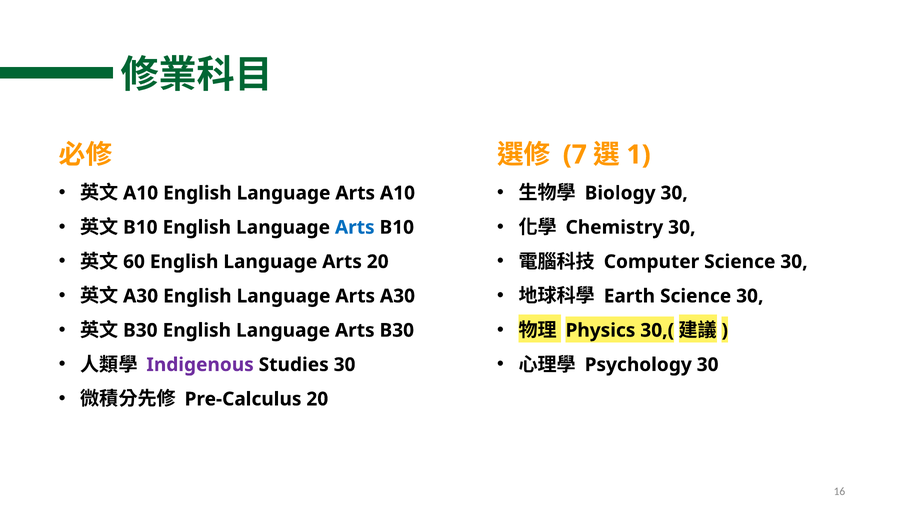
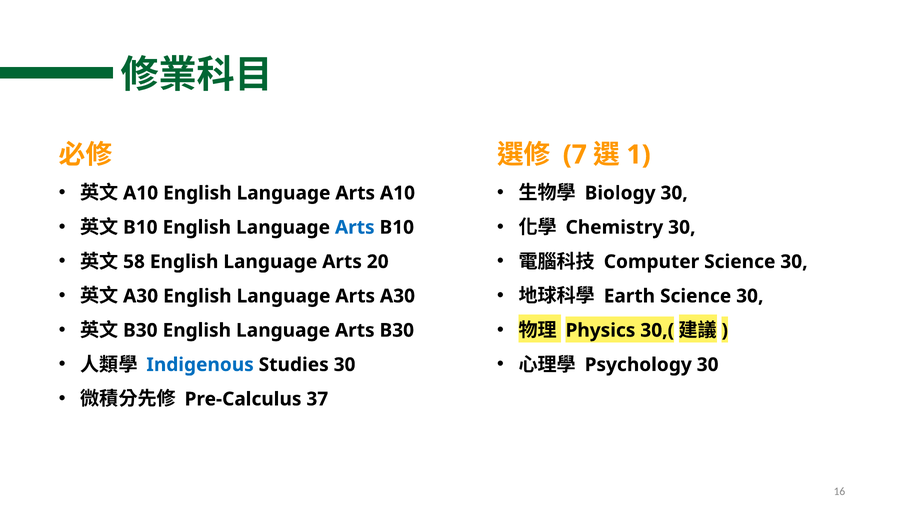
60: 60 -> 58
Indigenous colour: purple -> blue
Pre-Calculus 20: 20 -> 37
